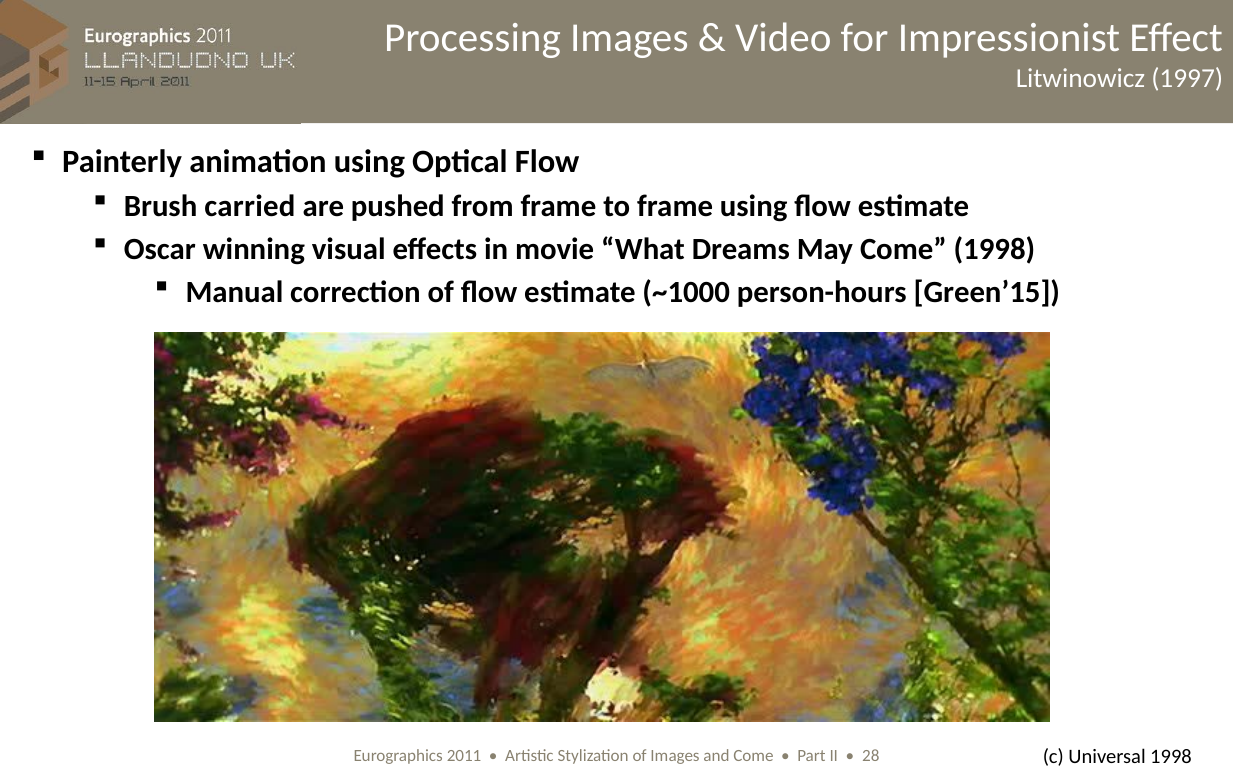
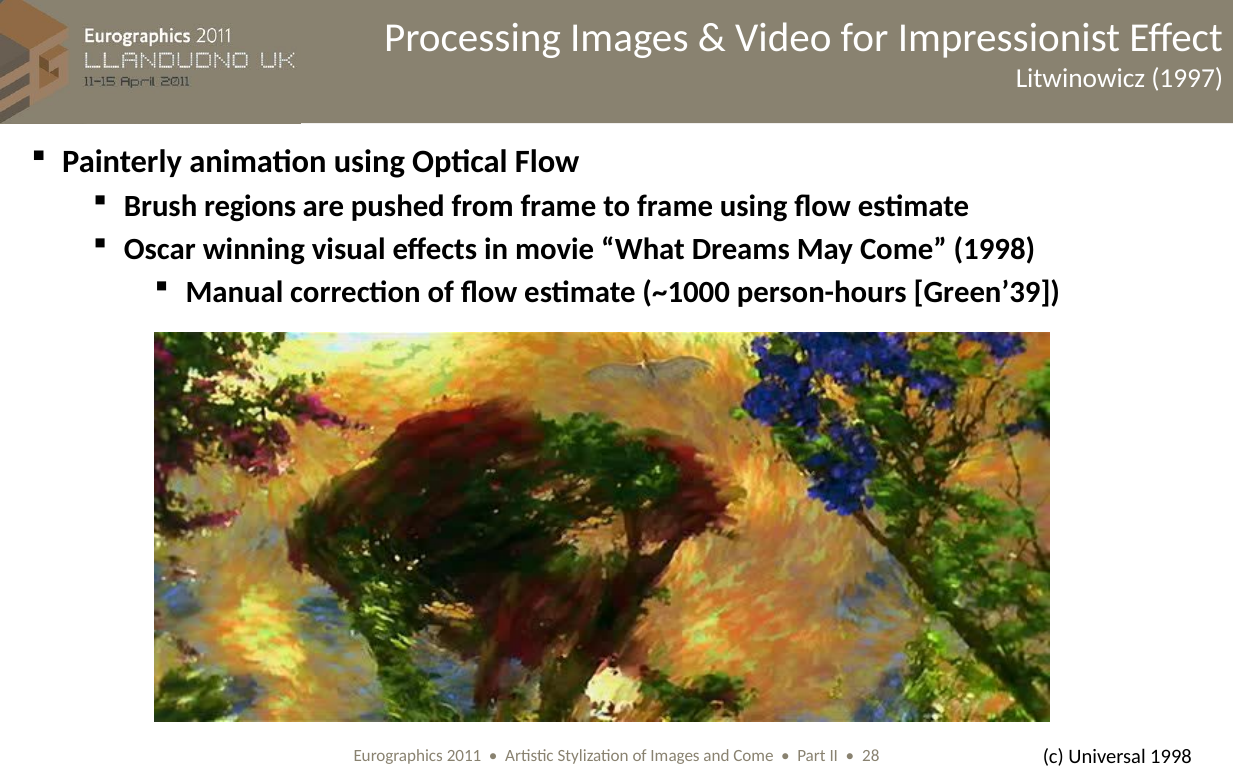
carried: carried -> regions
Green’15: Green’15 -> Green’39
